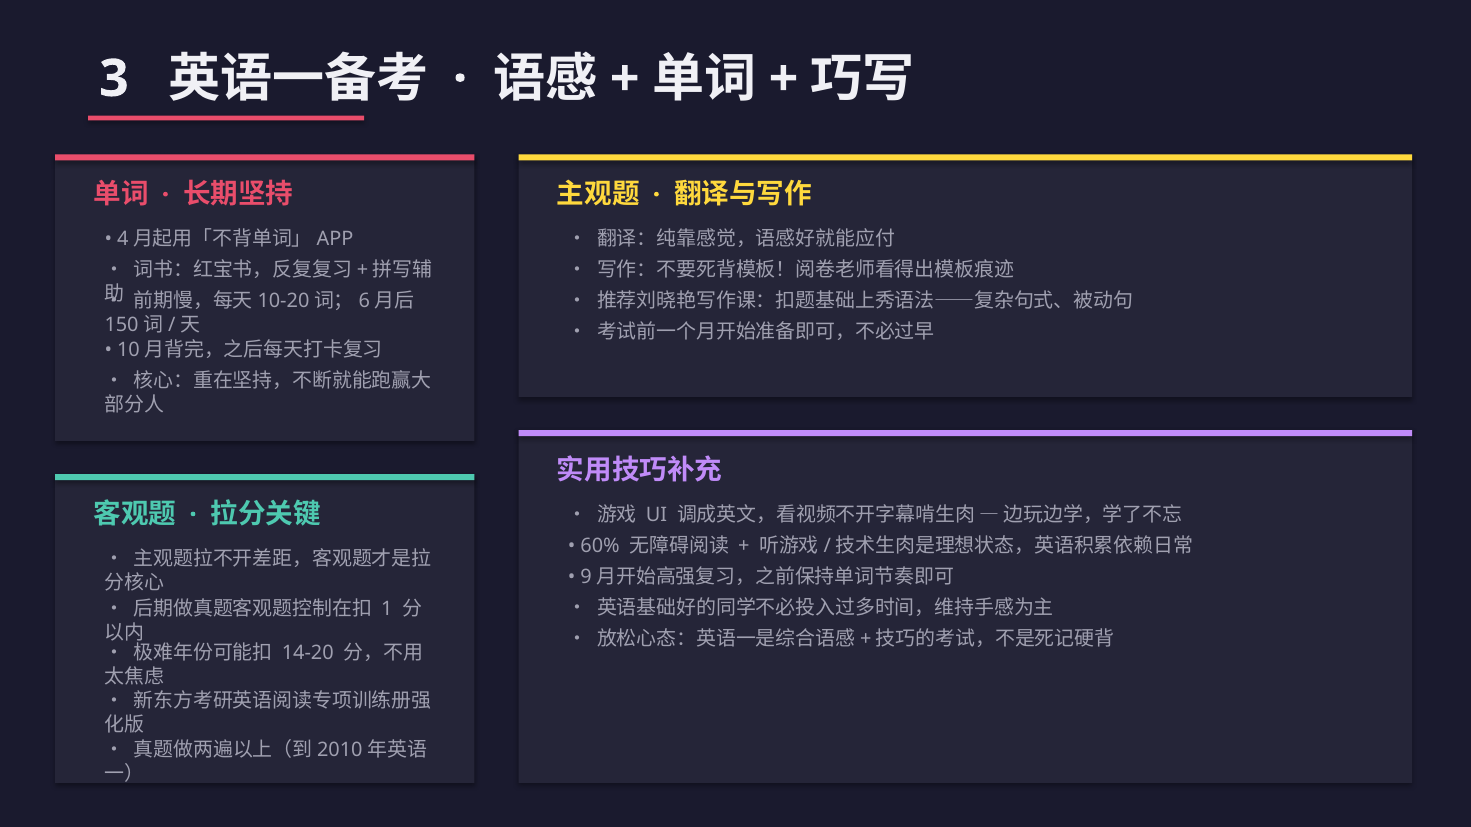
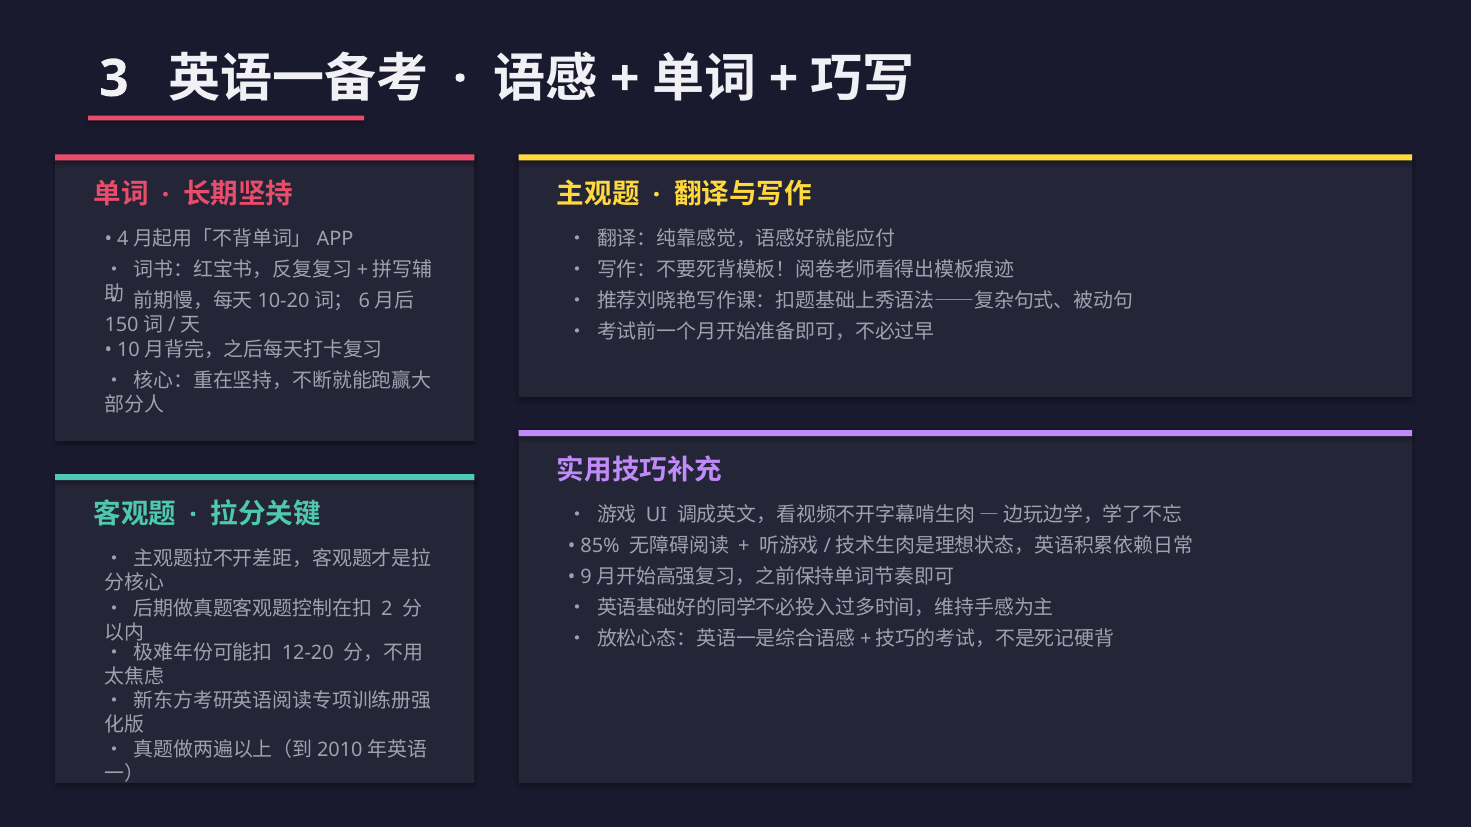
60%: 60% -> 85%
1: 1 -> 2
14-20: 14-20 -> 12-20
